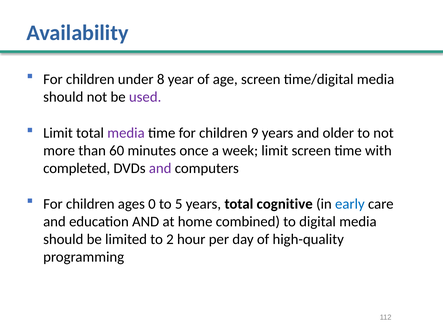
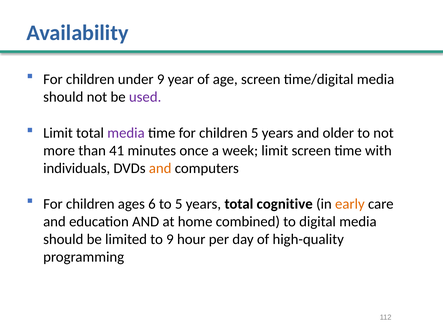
under 8: 8 -> 9
children 9: 9 -> 5
60: 60 -> 41
completed: completed -> individuals
and at (160, 169) colour: purple -> orange
0: 0 -> 6
early colour: blue -> orange
to 2: 2 -> 9
